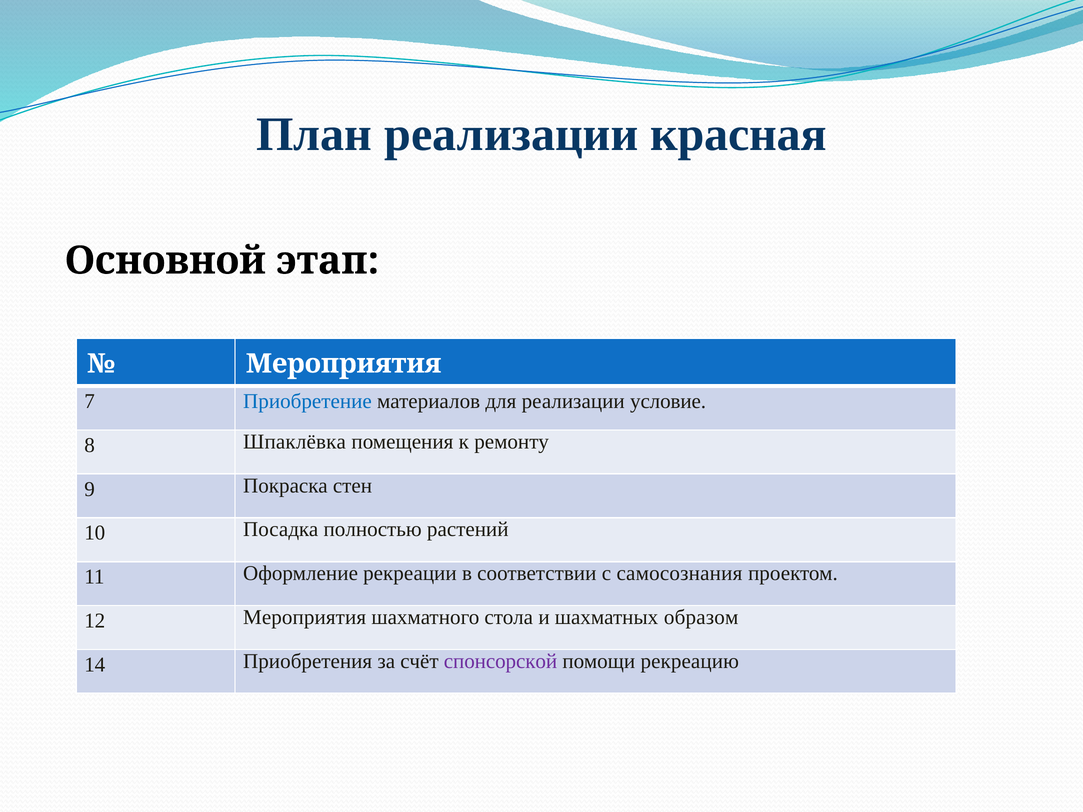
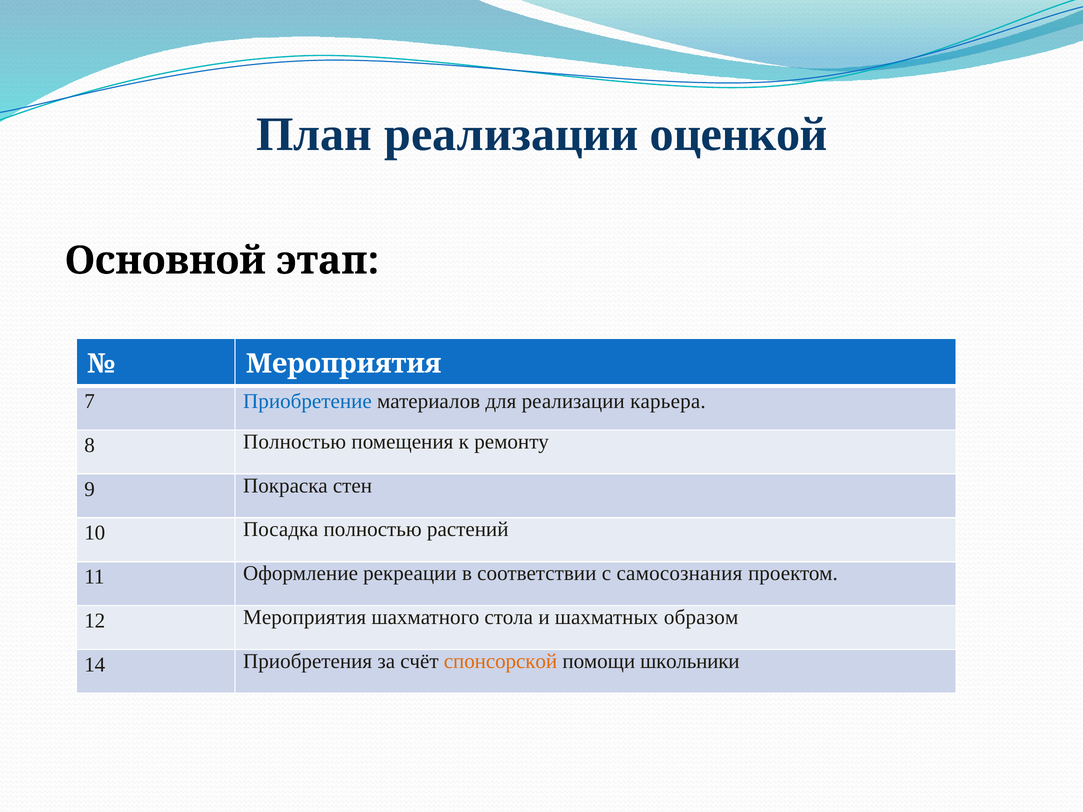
красная: красная -> оценкой
условие: условие -> карьера
8 Шпаклёвка: Шпаклёвка -> Полностью
спонсорской colour: purple -> orange
рекреацию: рекреацию -> школьники
